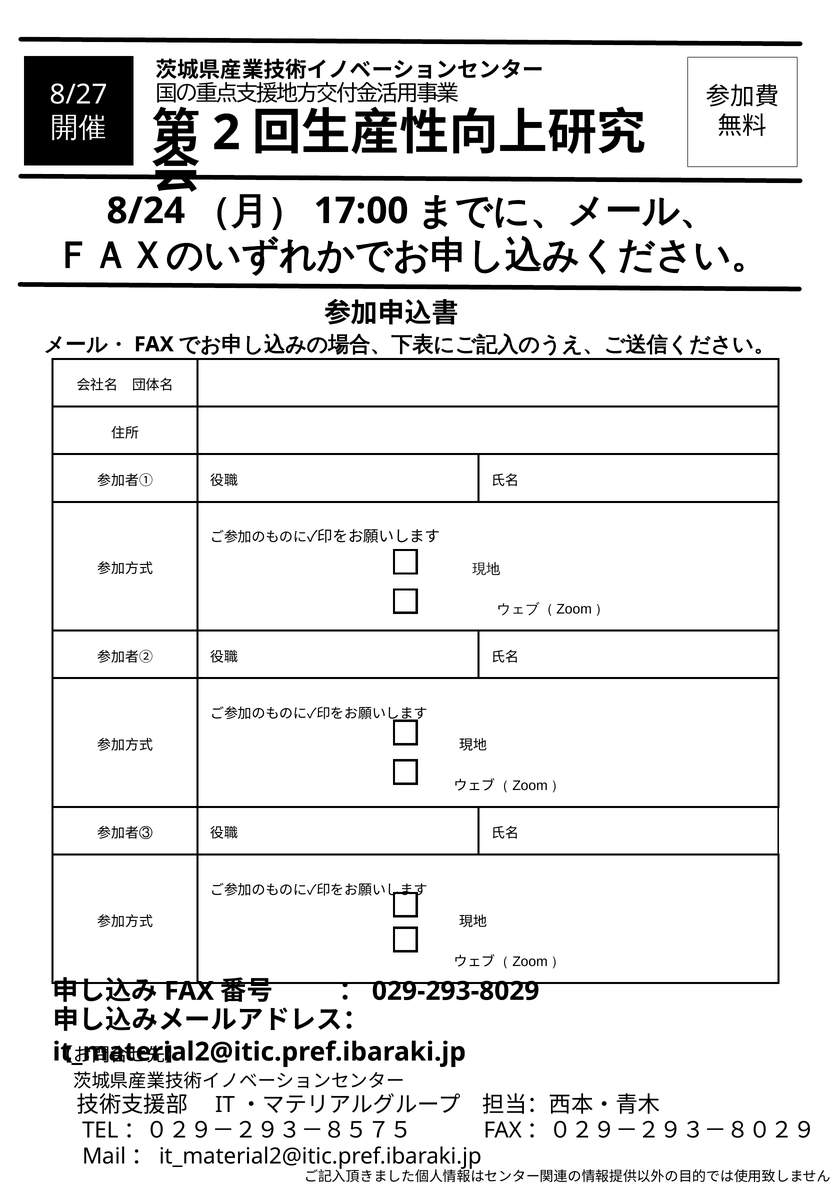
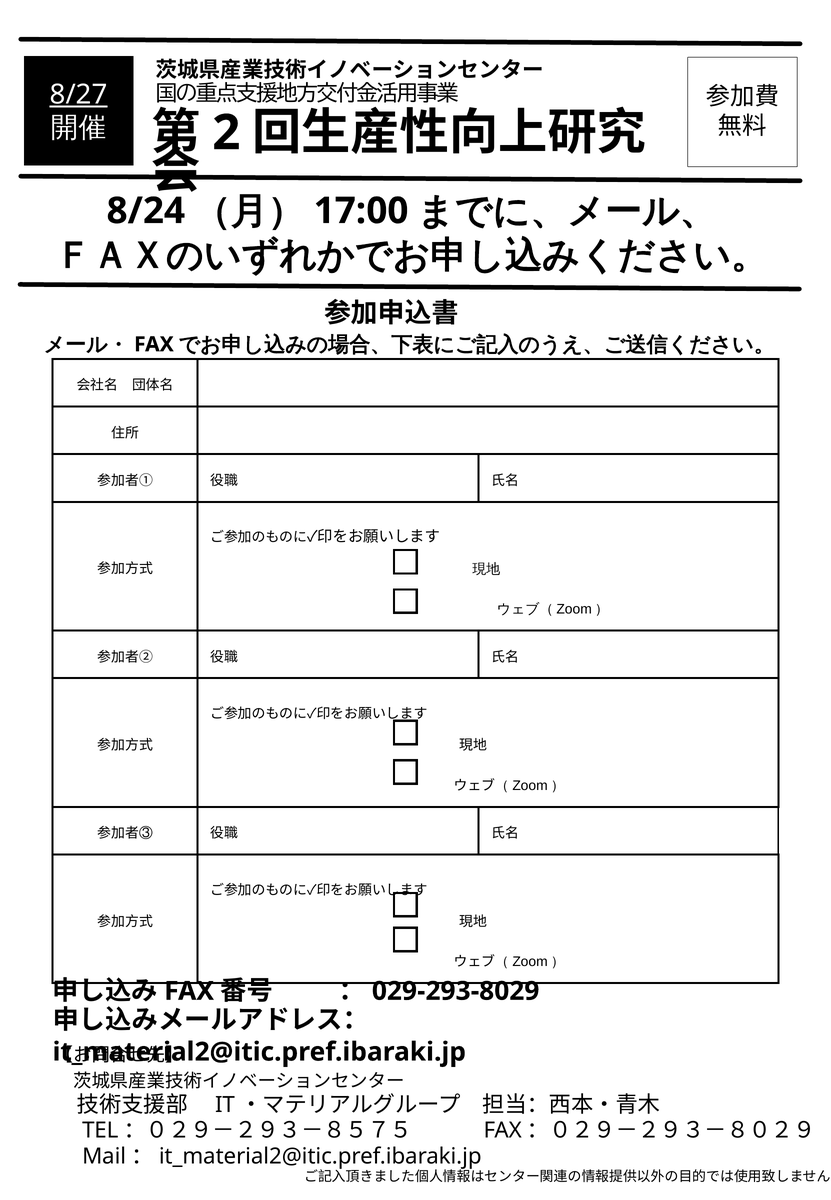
8/27 underline: none -> present
